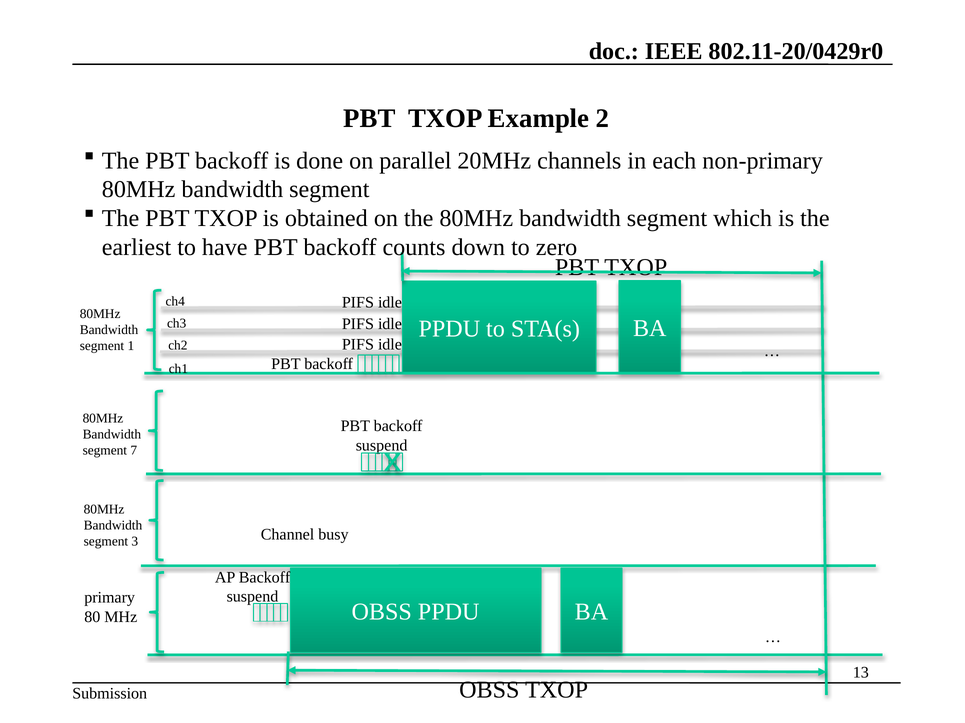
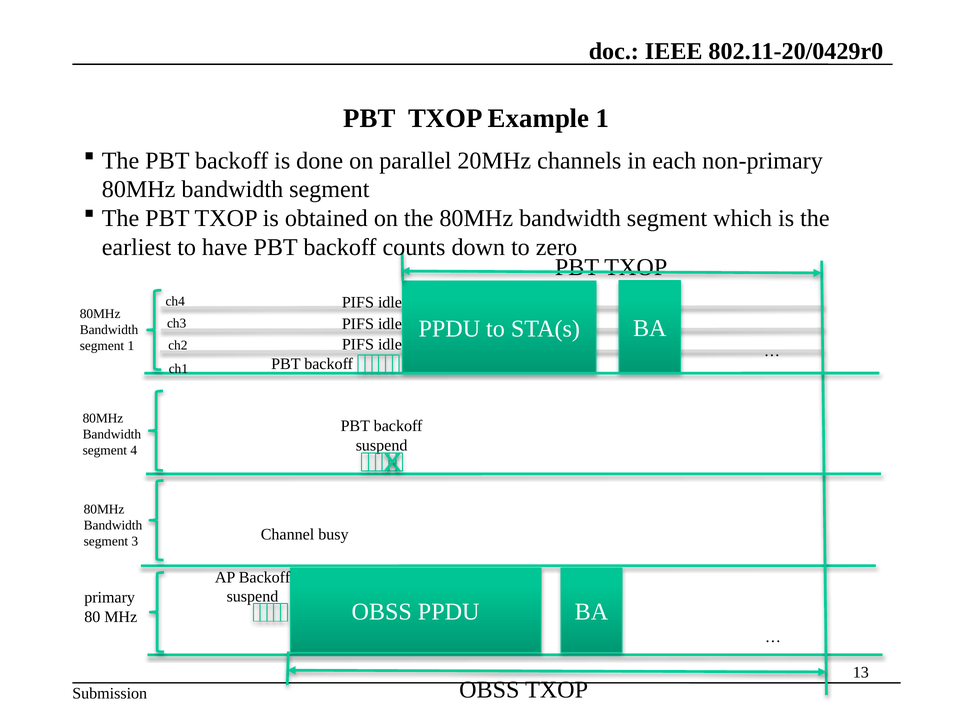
Example 2: 2 -> 1
7: 7 -> 4
